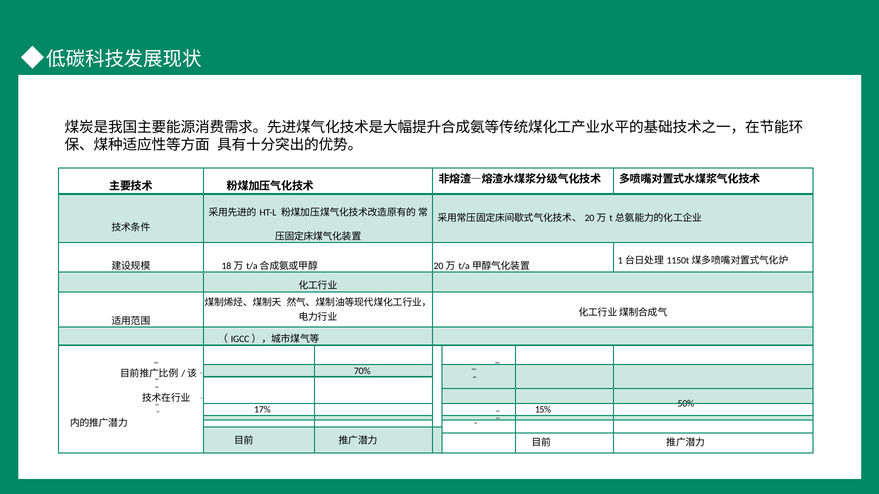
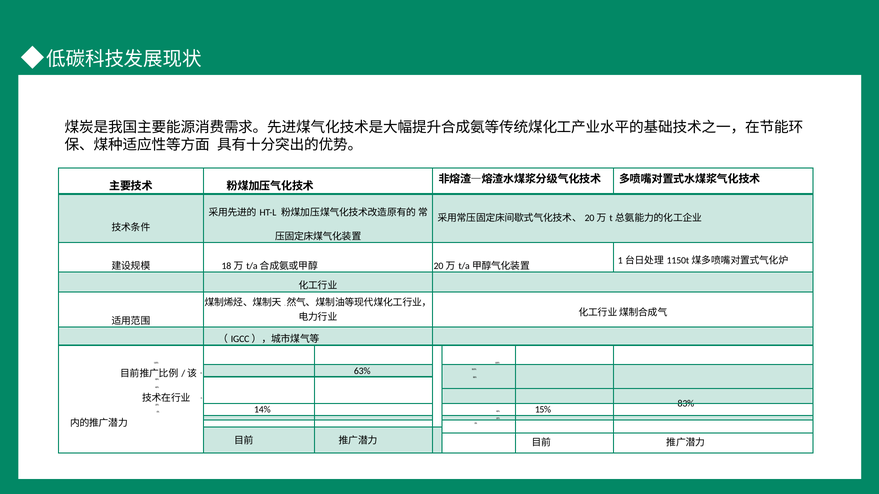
70%: 70% -> 63%
50%: 50% -> 83%
17%: 17% -> 14%
